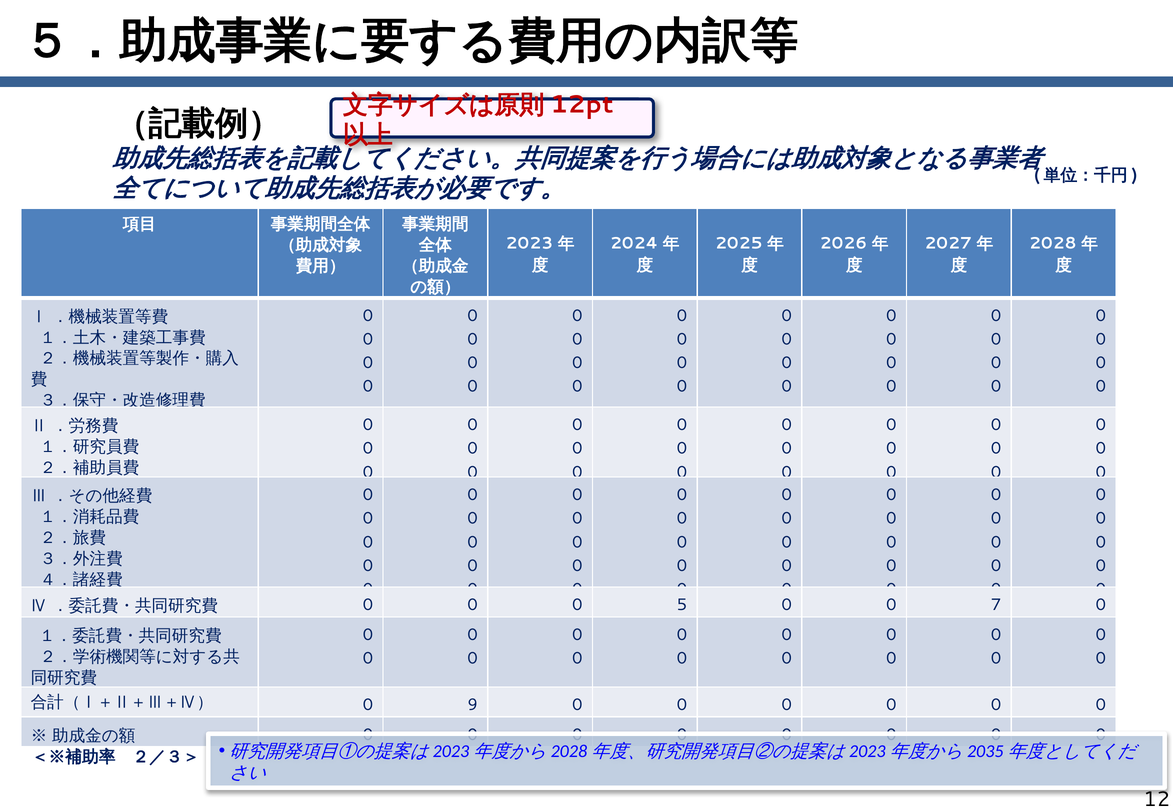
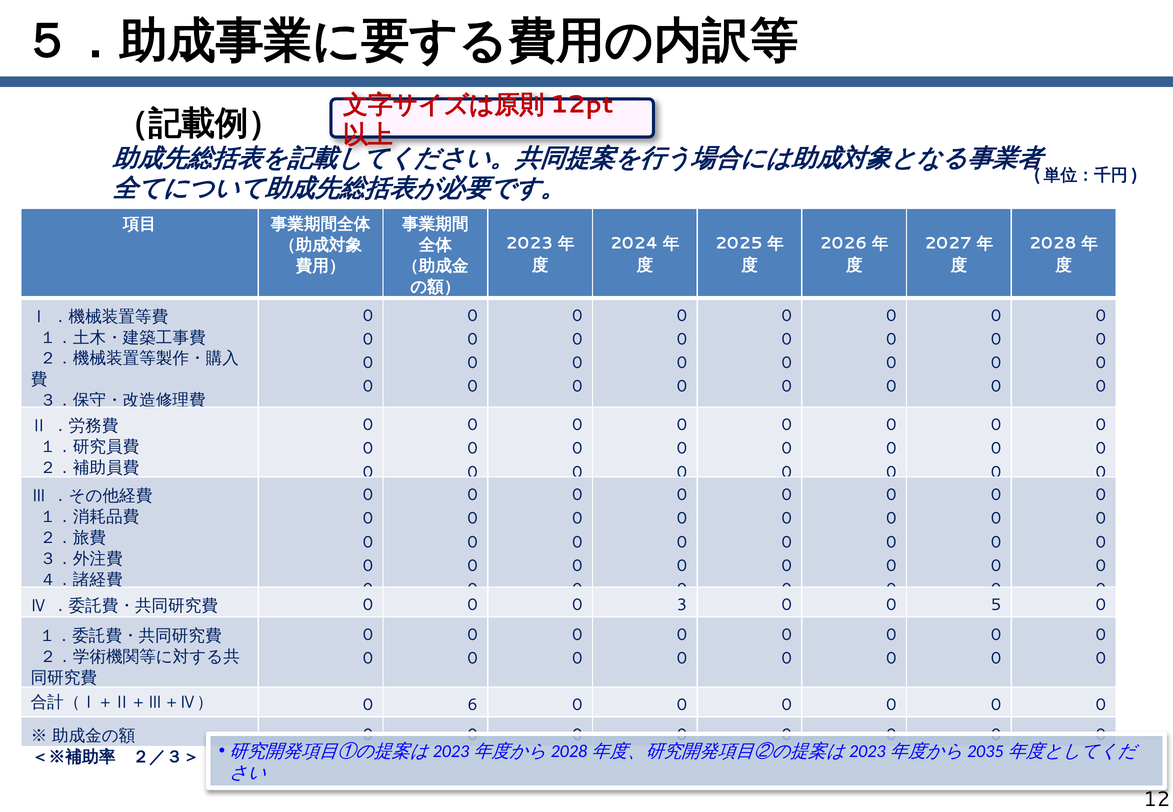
5: 5 -> 3
7: 7 -> 5
9: 9 -> 6
